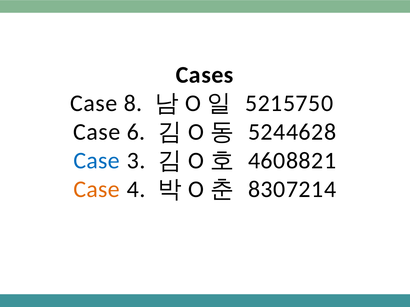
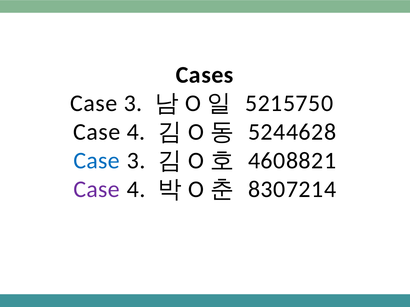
8 at (133, 104): 8 -> 3
6 at (136, 132): 6 -> 4
Case at (97, 190) colour: orange -> purple
